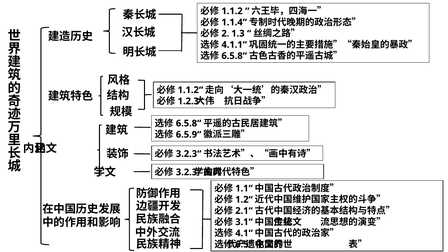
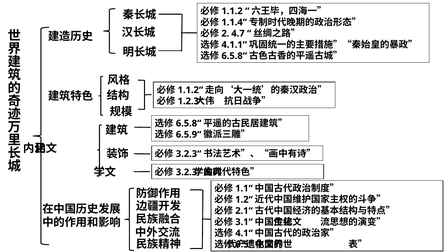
1.3: 1.3 -> 4.7
